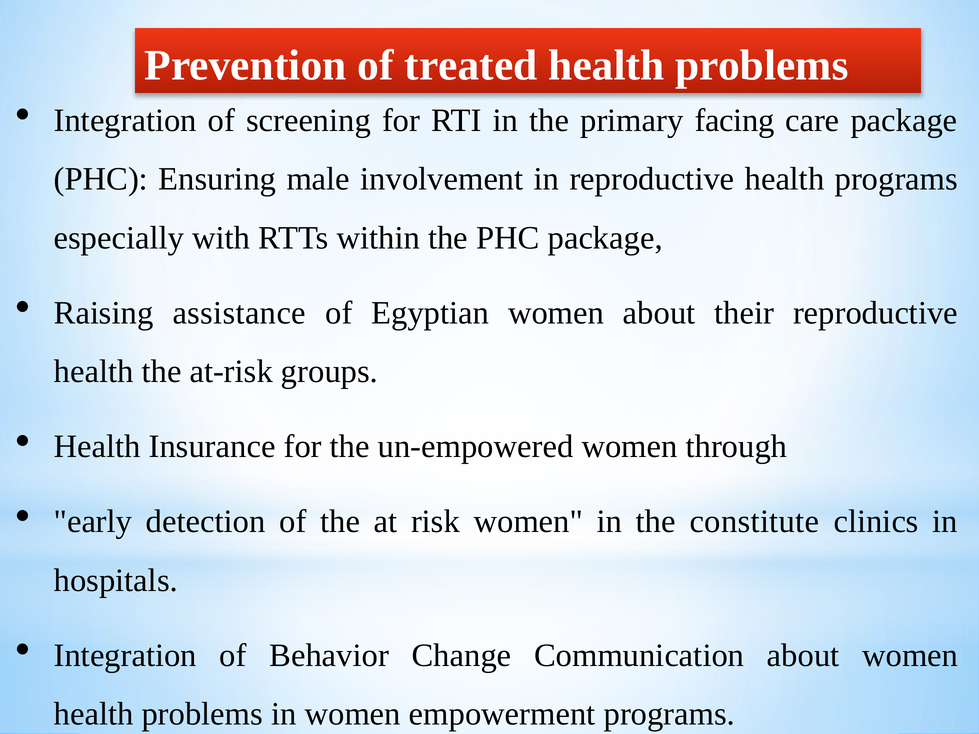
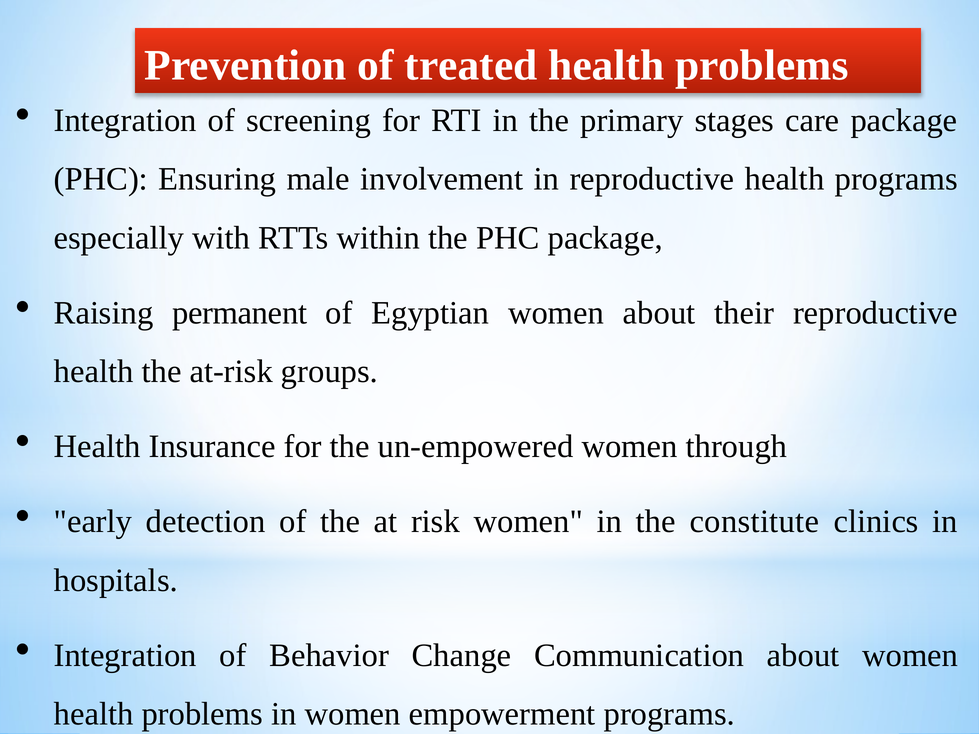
facing: facing -> stages
assistance: assistance -> permanent
